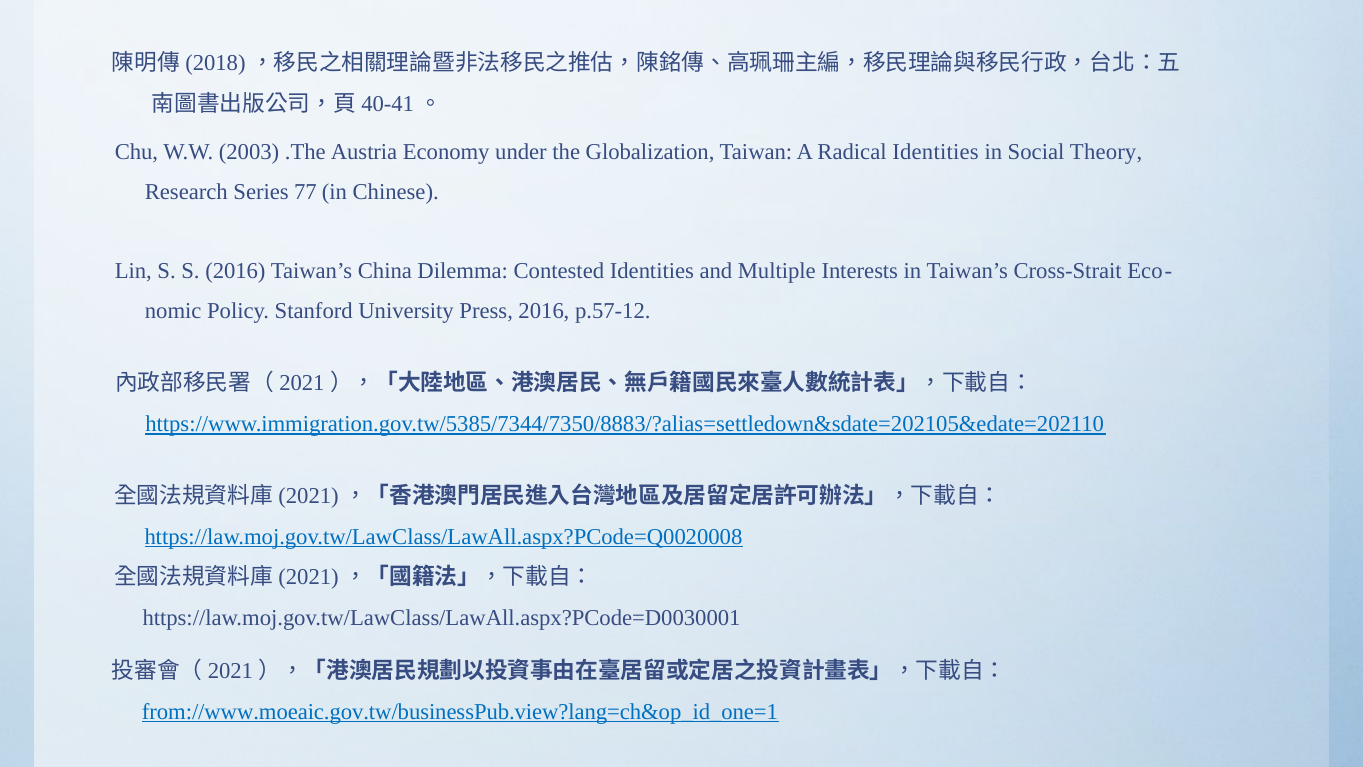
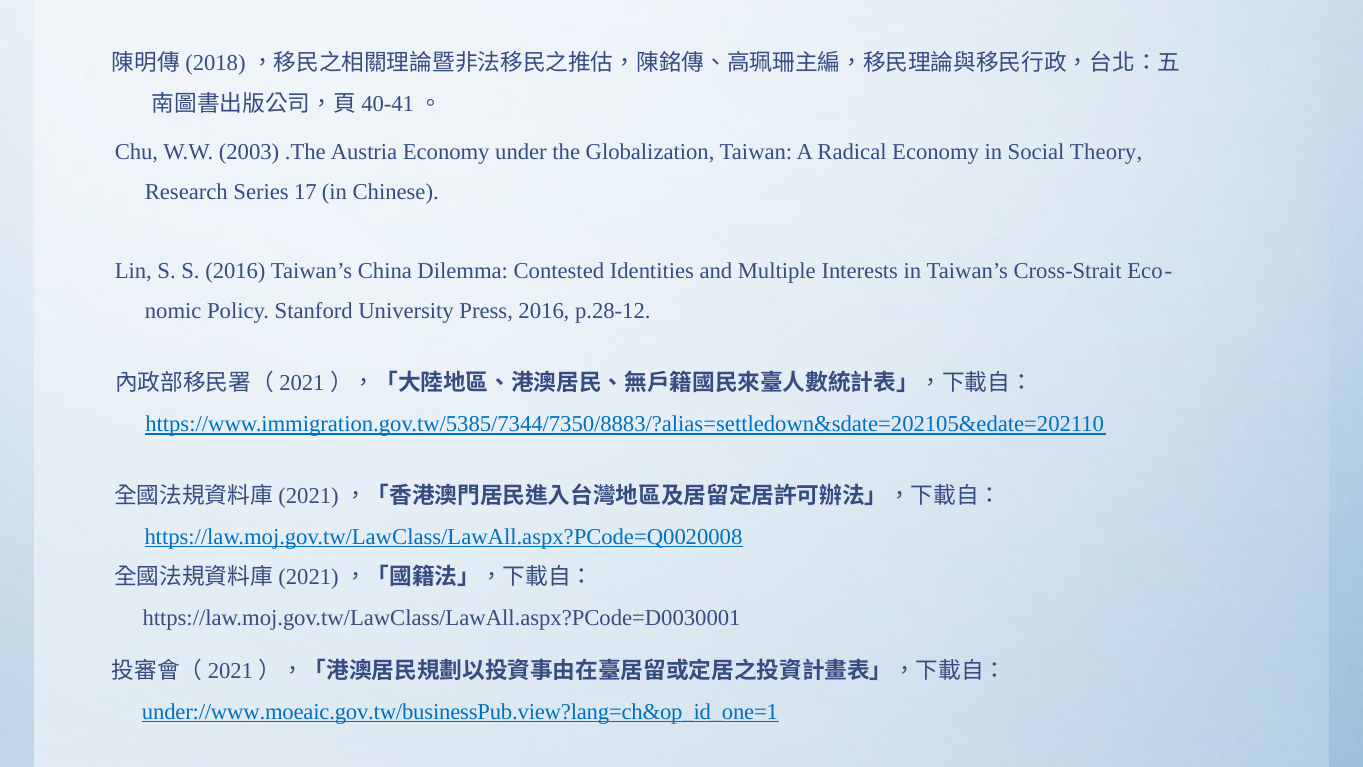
Radical Identities: Identities -> Economy
77: 77 -> 17
p.57-12: p.57-12 -> p.28-12
from://www.moeaic.gov.tw/businessPub.view?lang=ch&op_id_one=1: from://www.moeaic.gov.tw/businessPub.view?lang=ch&op_id_one=1 -> under://www.moeaic.gov.tw/businessPub.view?lang=ch&op_id_one=1
